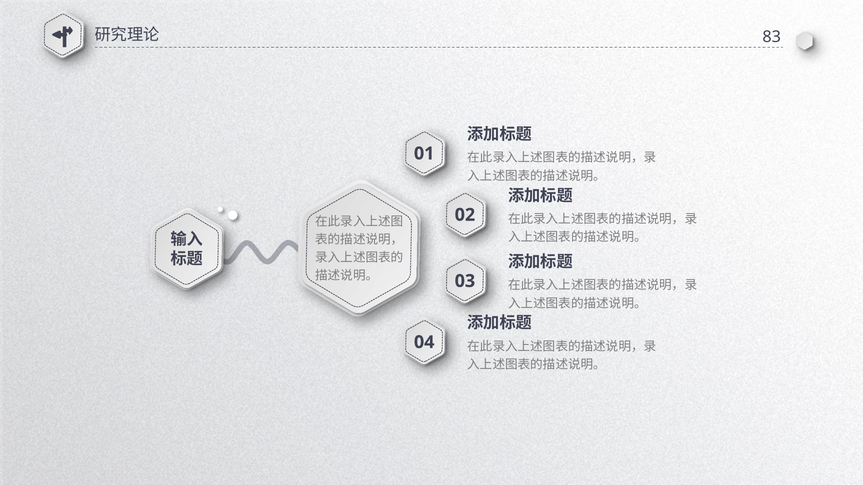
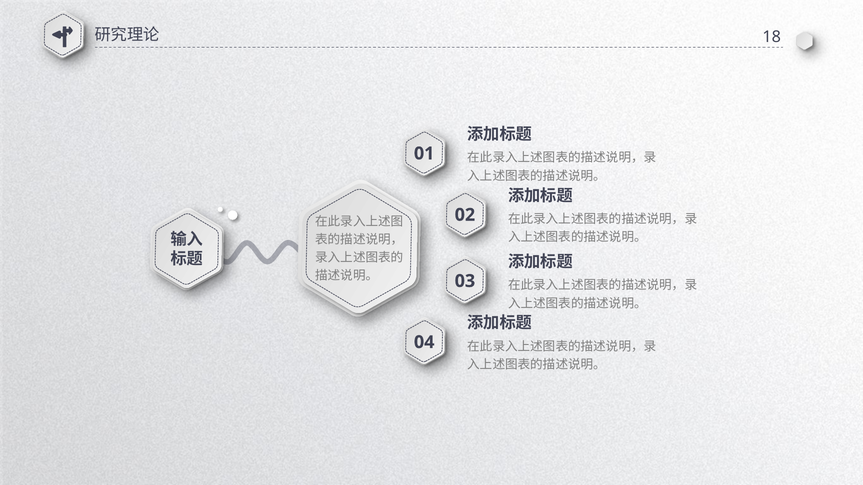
83: 83 -> 18
